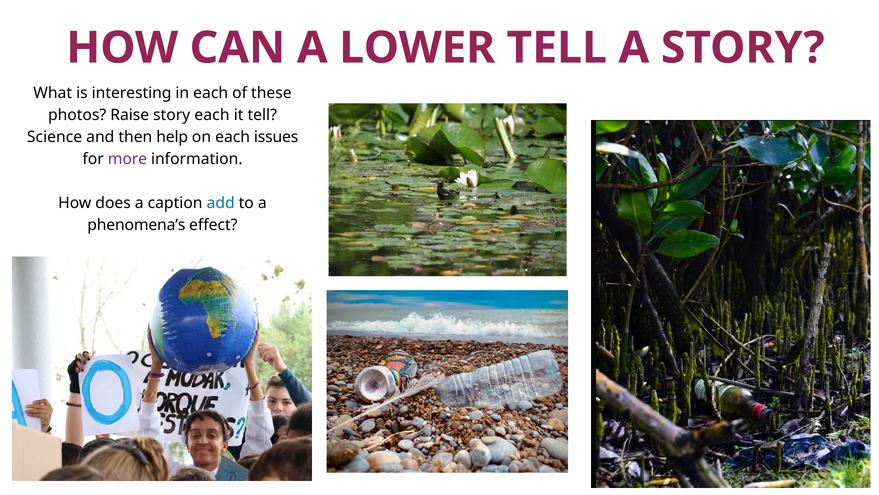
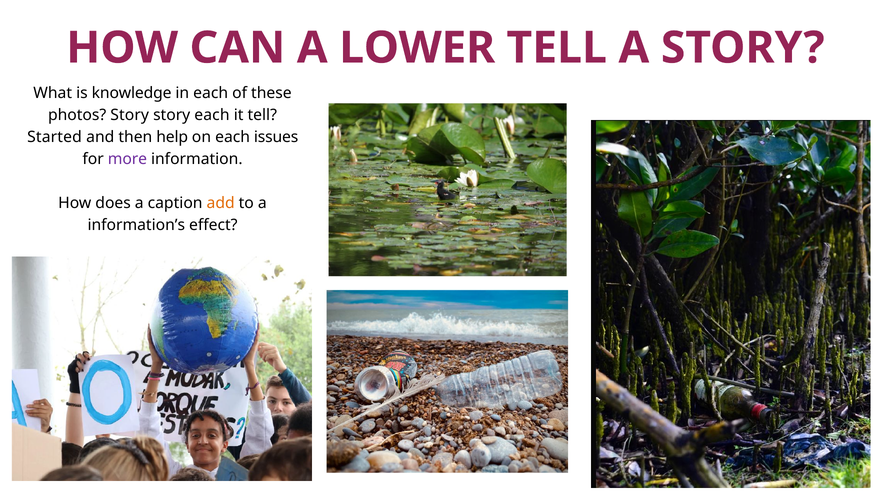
interesting: interesting -> knowledge
photos Raise: Raise -> Story
Science: Science -> Started
add colour: blue -> orange
phenomena’s: phenomena’s -> information’s
